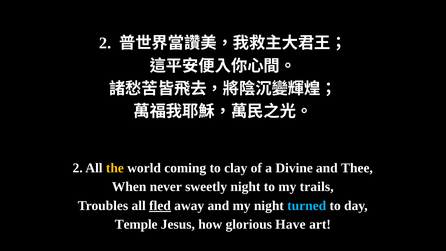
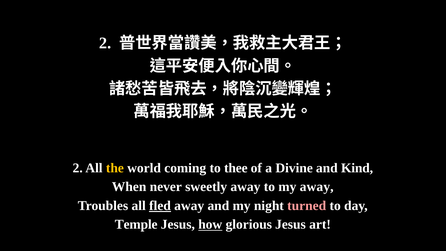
clay: clay -> thee
Thee: Thee -> Kind
sweetly night: night -> away
my trails: trails -> away
turned colour: light blue -> pink
how underline: none -> present
glorious Have: Have -> Jesus
